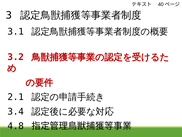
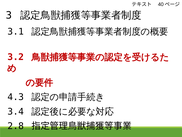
2.1: 2.1 -> 4.3
4.8: 4.8 -> 2.8
